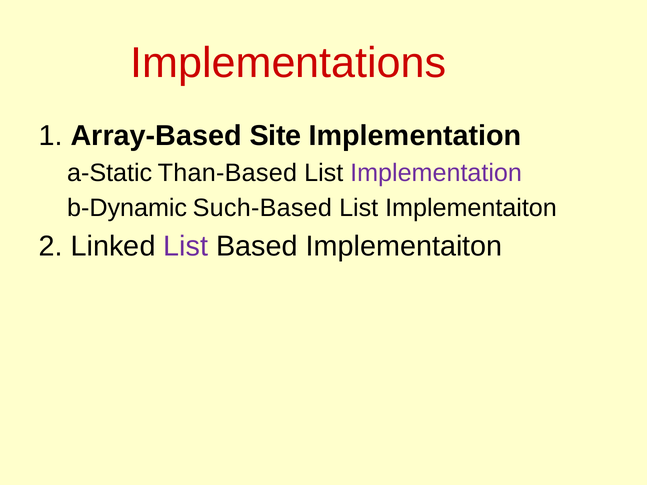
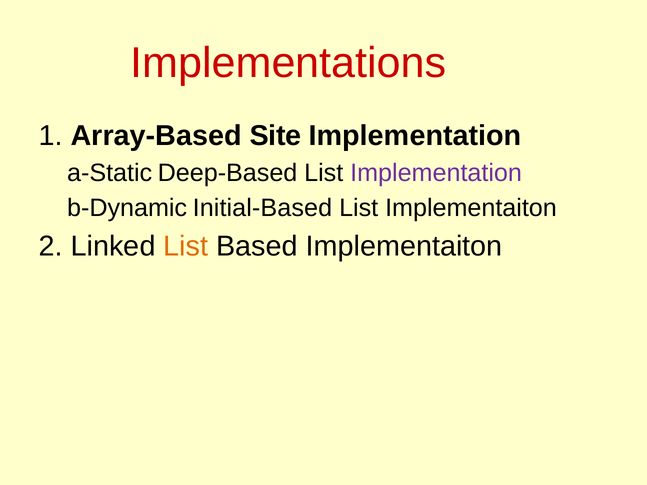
Than-Based: Than-Based -> Deep-Based
Such-Based: Such-Based -> Initial-Based
List at (186, 247) colour: purple -> orange
